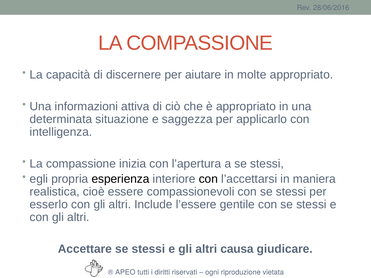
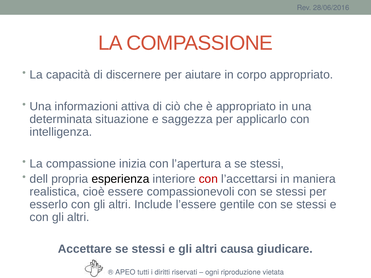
molte: molte -> corpo
egli: egli -> dell
con at (208, 179) colour: black -> red
